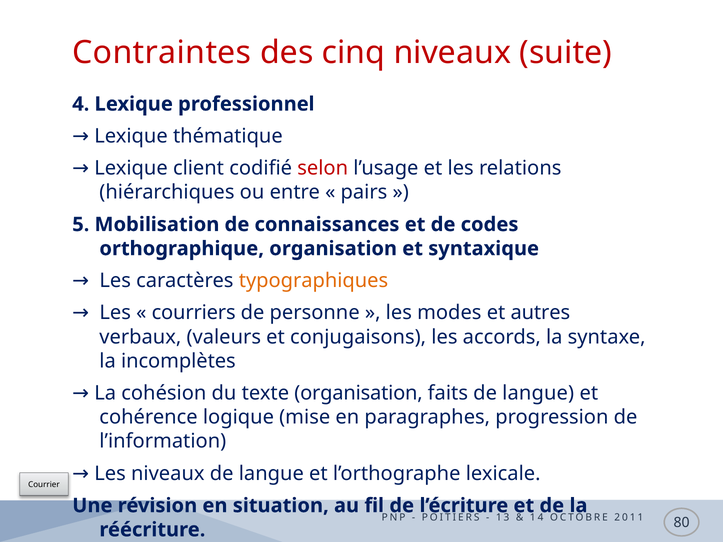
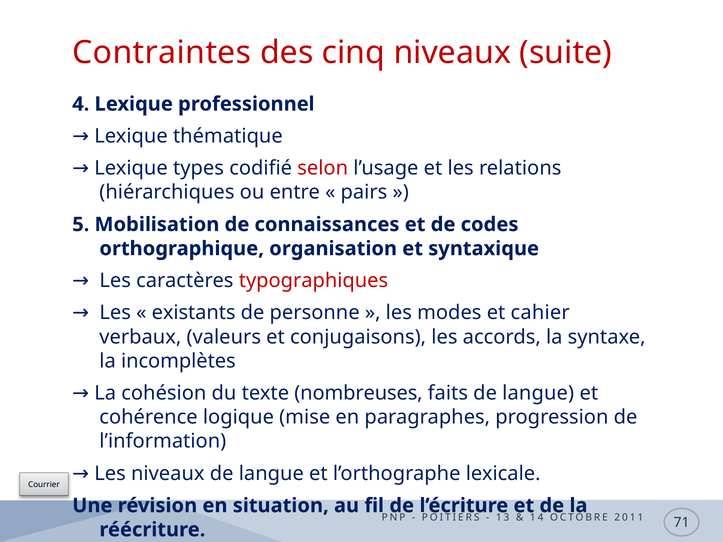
client: client -> types
typographiques colour: orange -> red
courriers: courriers -> existants
autres: autres -> cahier
texte organisation: organisation -> nombreuses
80: 80 -> 71
